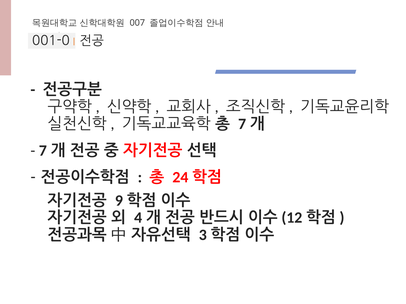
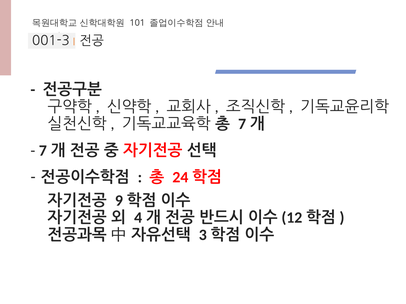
007: 007 -> 101
001-0: 001-0 -> 001-3
